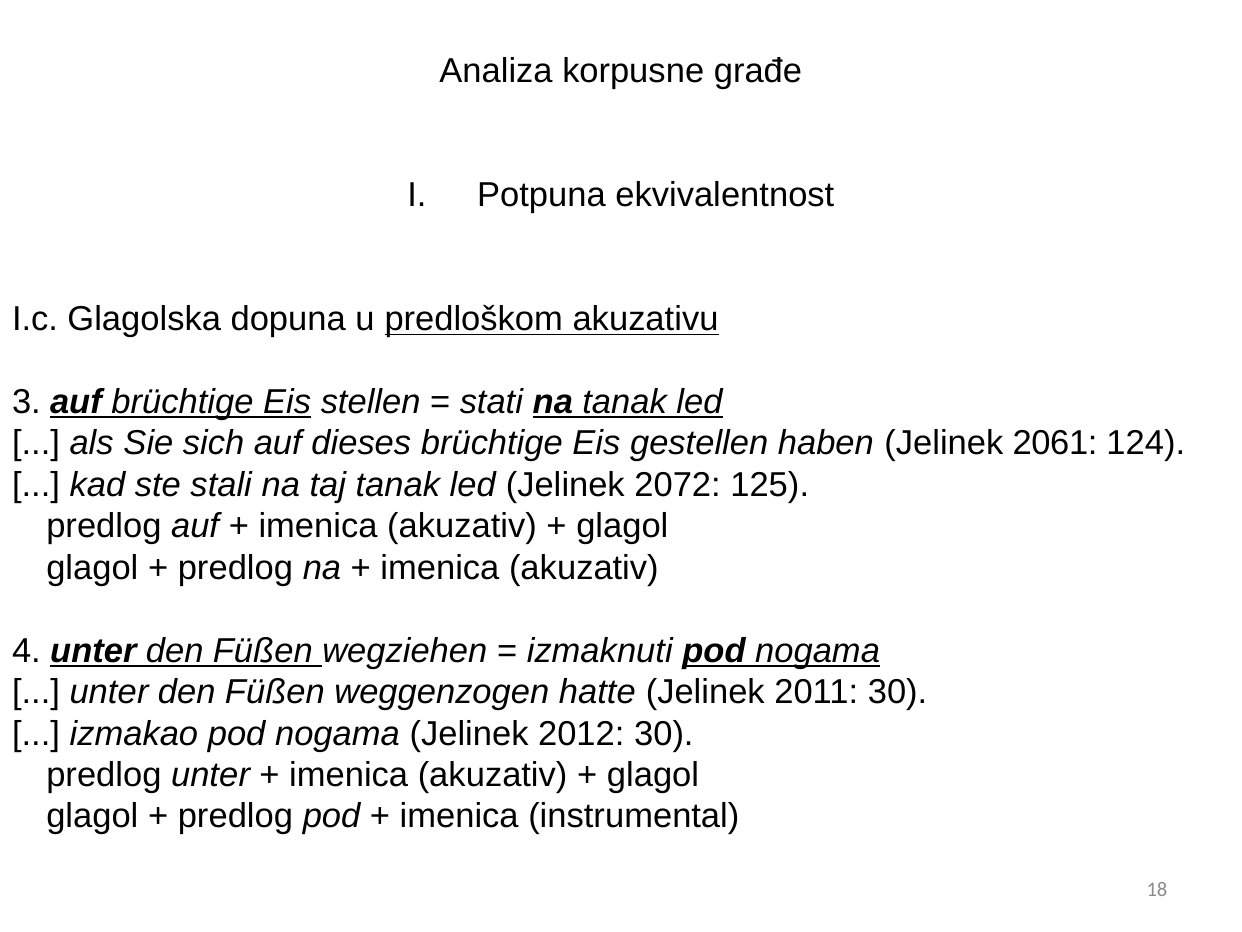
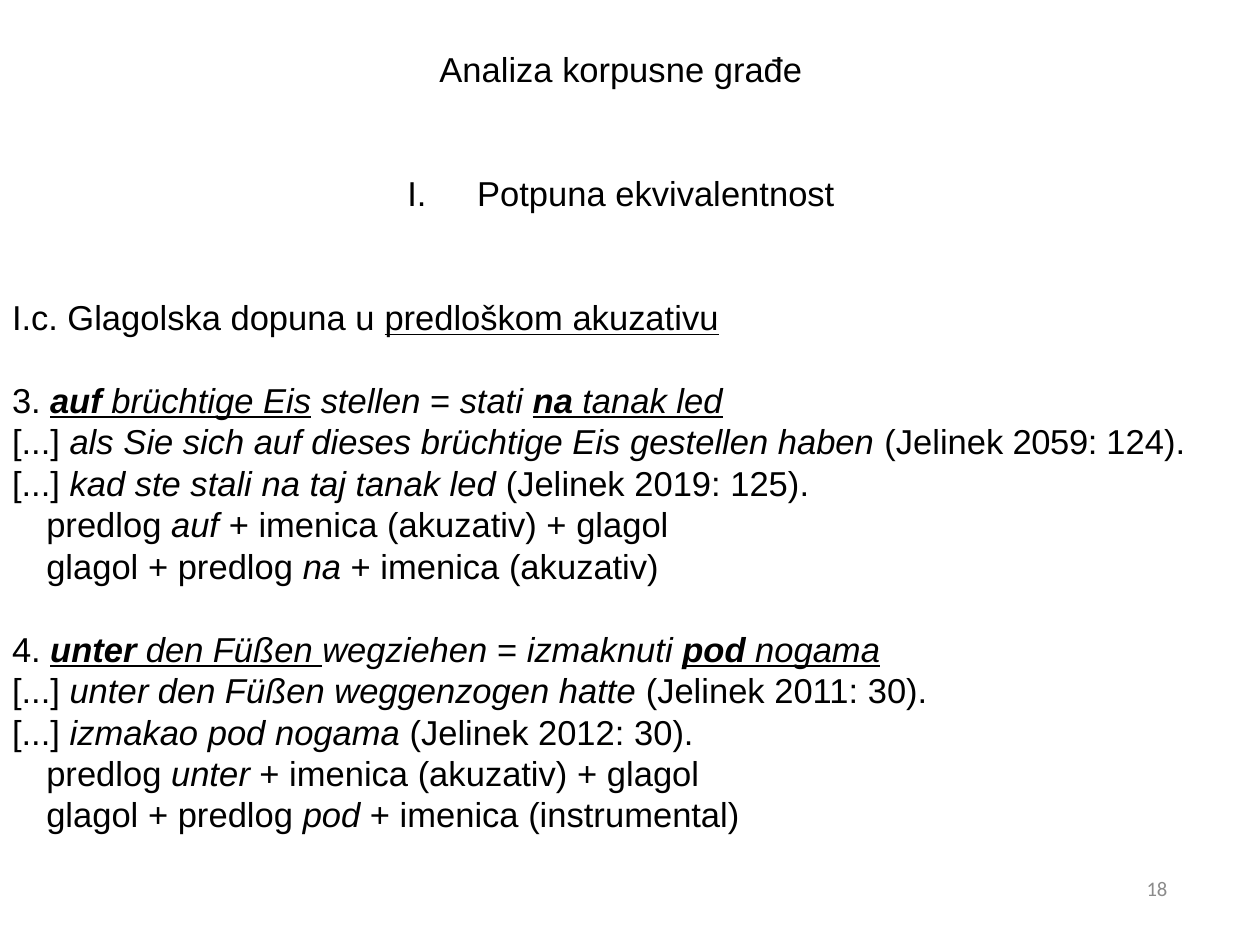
2061: 2061 -> 2059
2072: 2072 -> 2019
